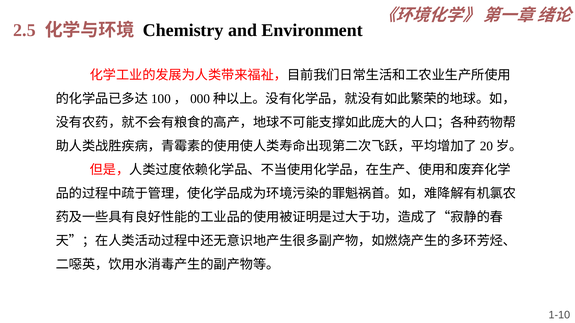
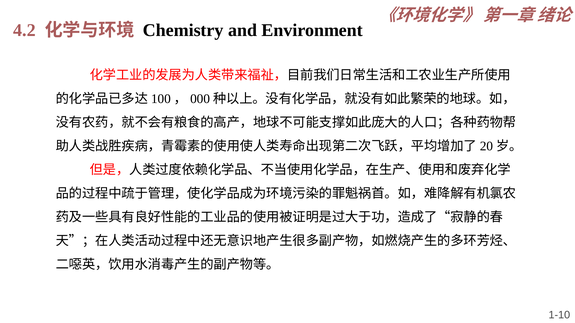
2.5: 2.5 -> 4.2
